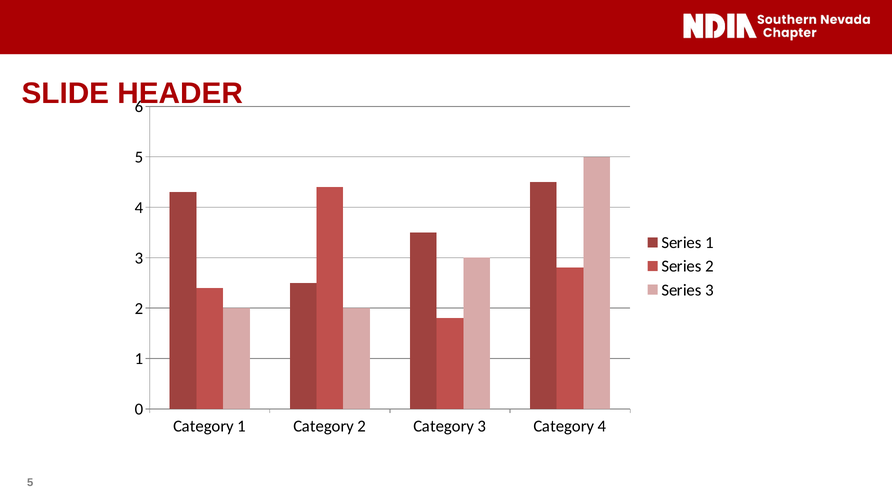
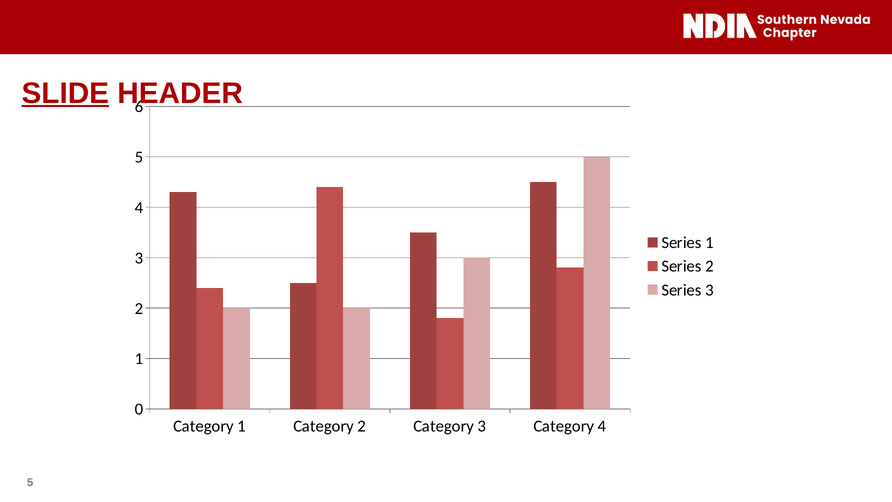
SLIDE underline: none -> present
